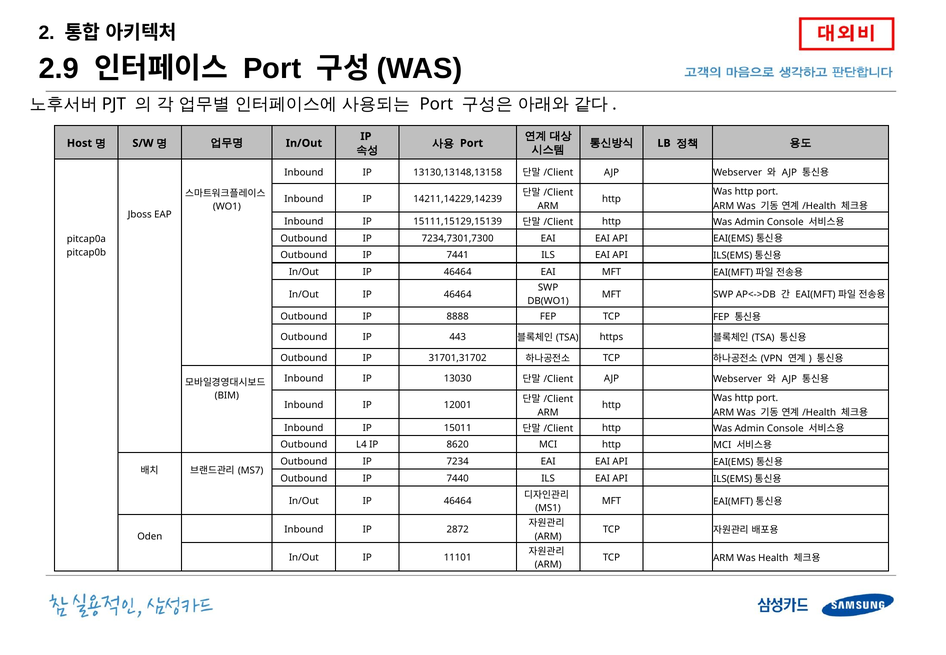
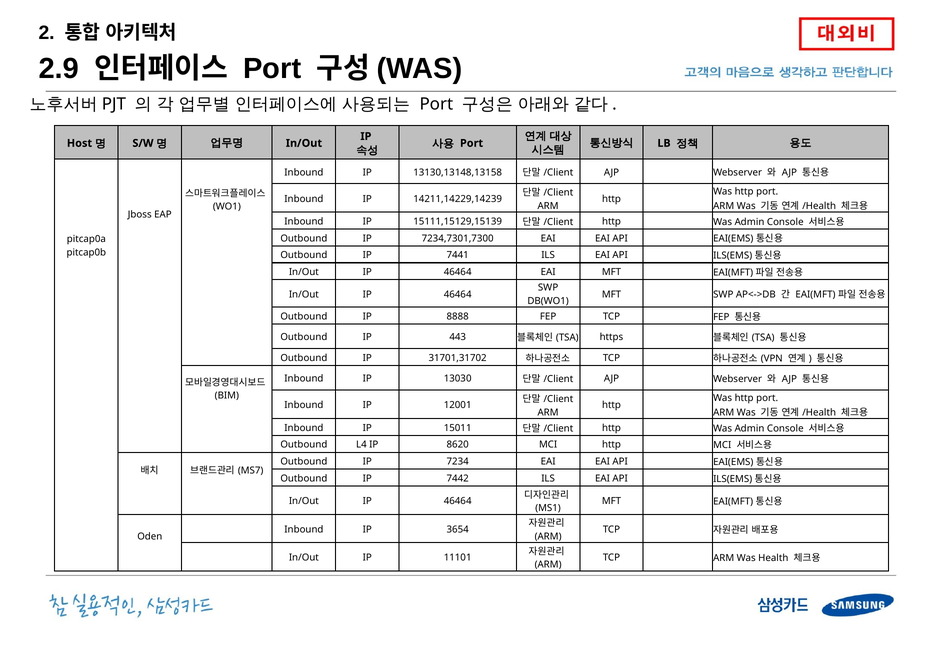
7440: 7440 -> 7442
2872: 2872 -> 3654
